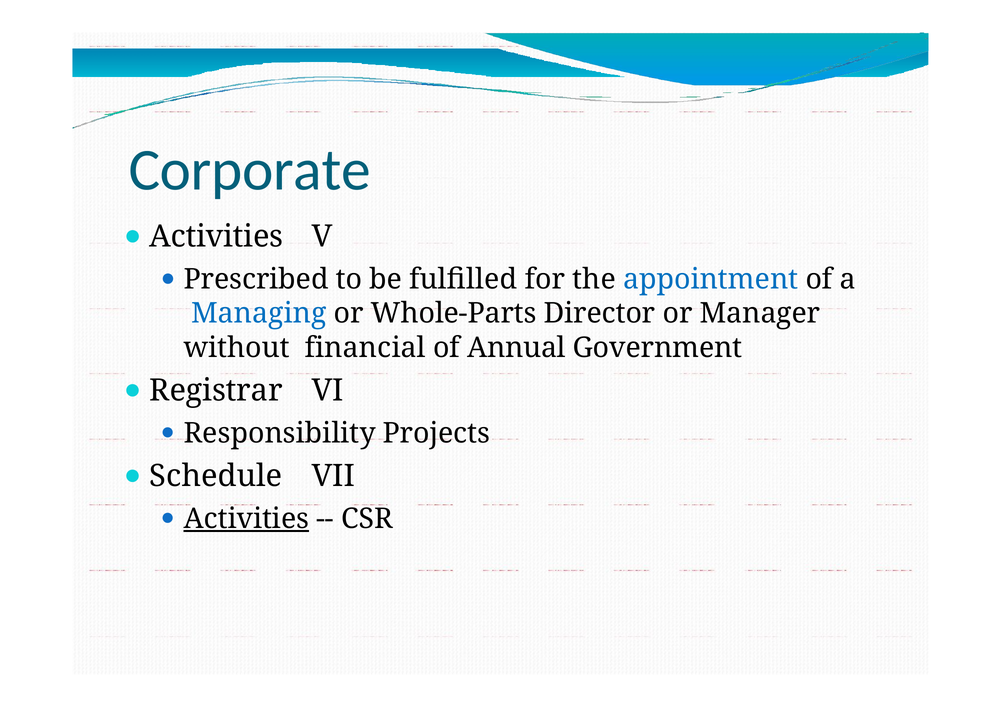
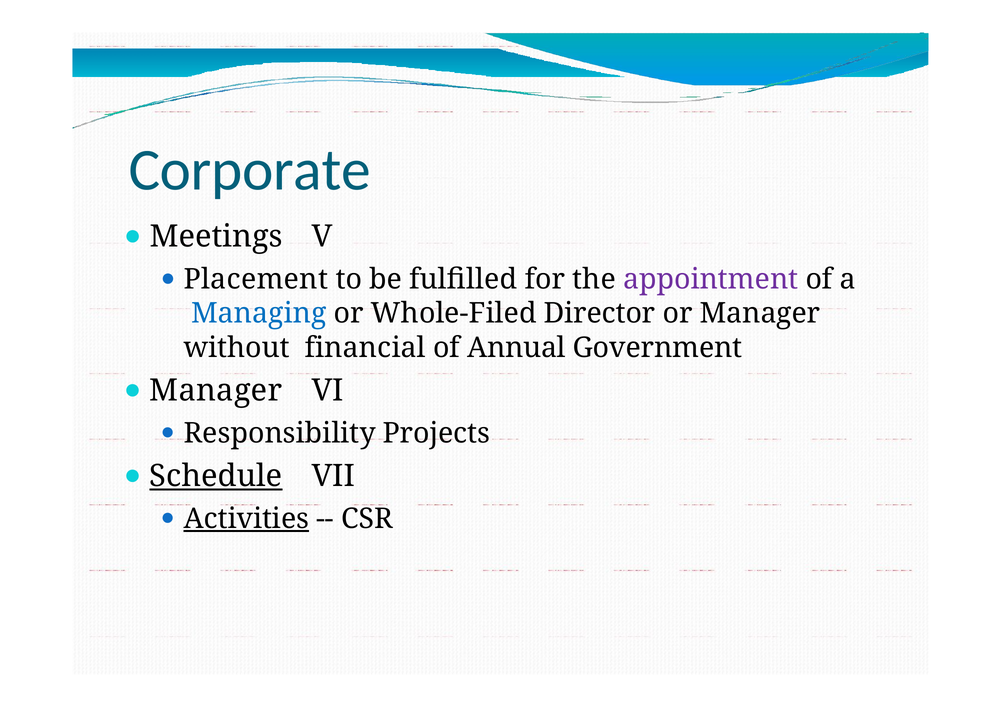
Activities at (216, 237): Activities -> Meetings
Prescribed: Prescribed -> Placement
appointment colour: blue -> purple
Whole-Parts: Whole-Parts -> Whole-Filed
Registrar at (216, 391): Registrar -> Manager
Schedule underline: none -> present
